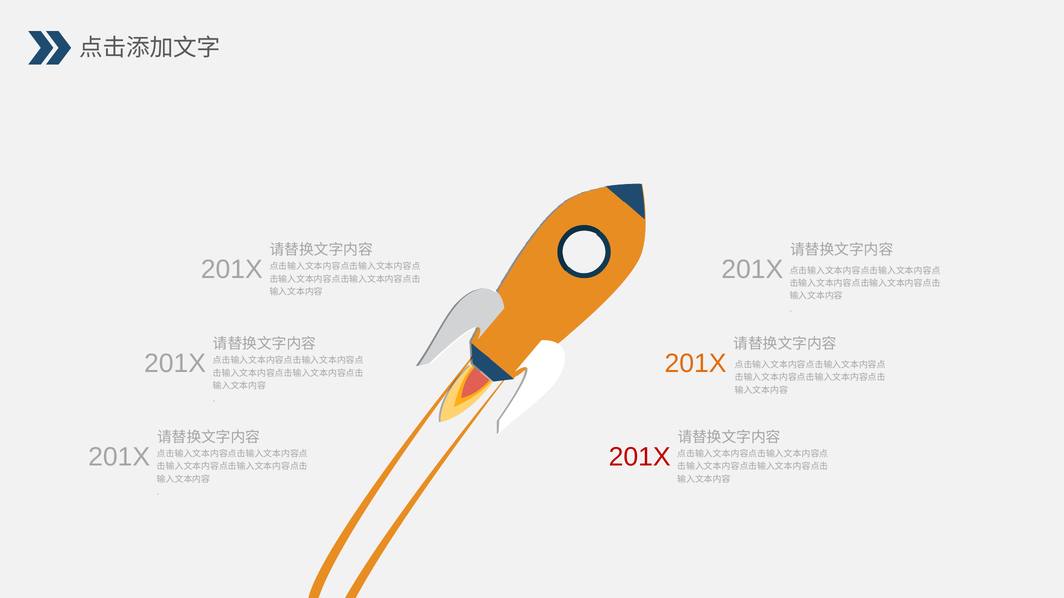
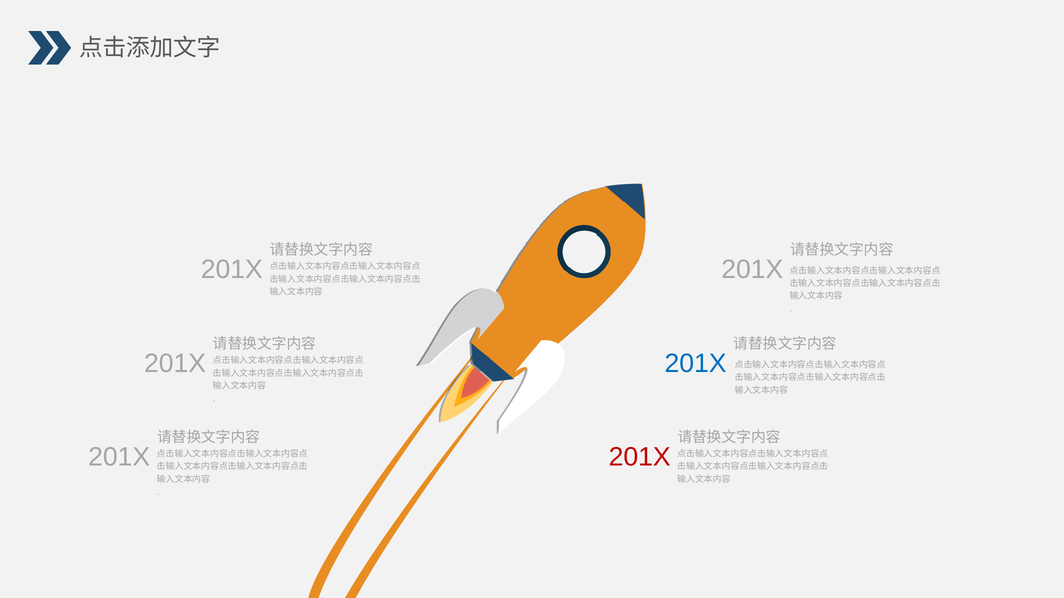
201X at (696, 364) colour: orange -> blue
